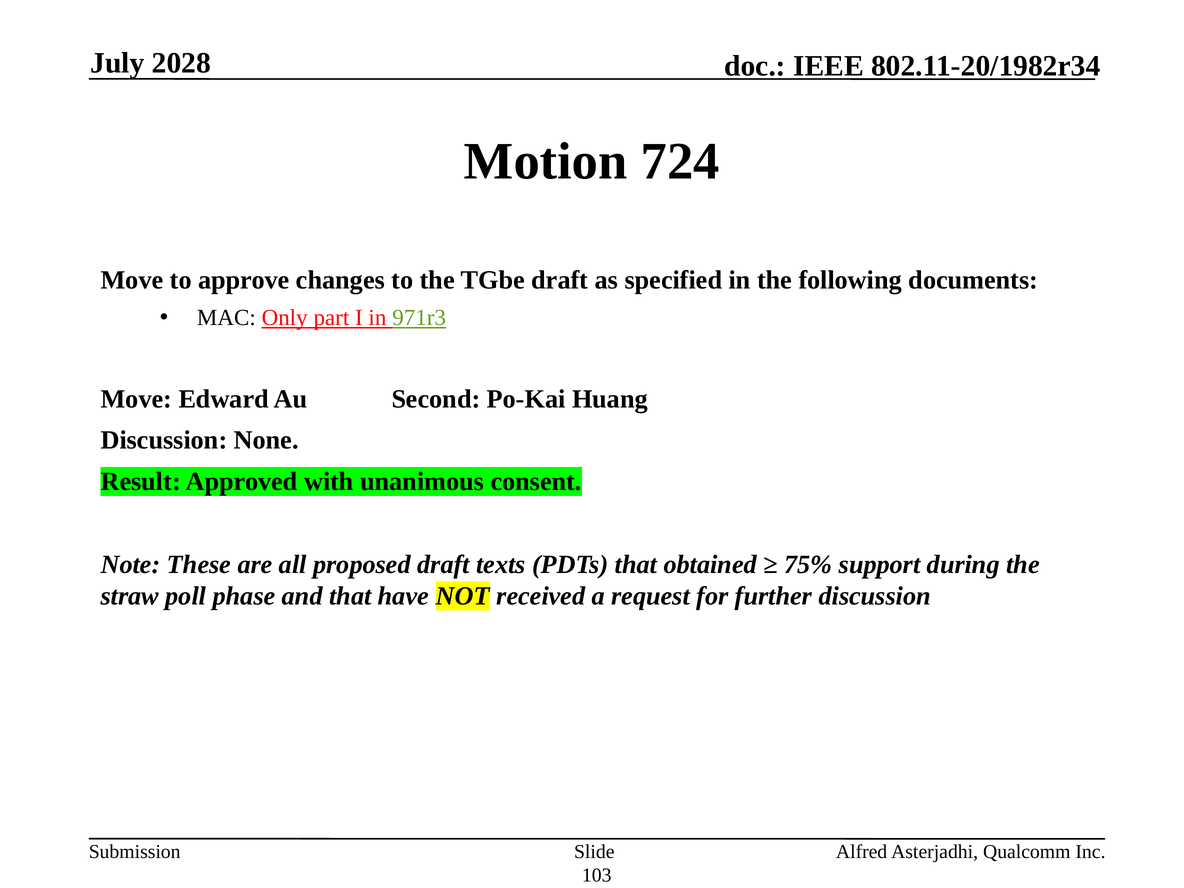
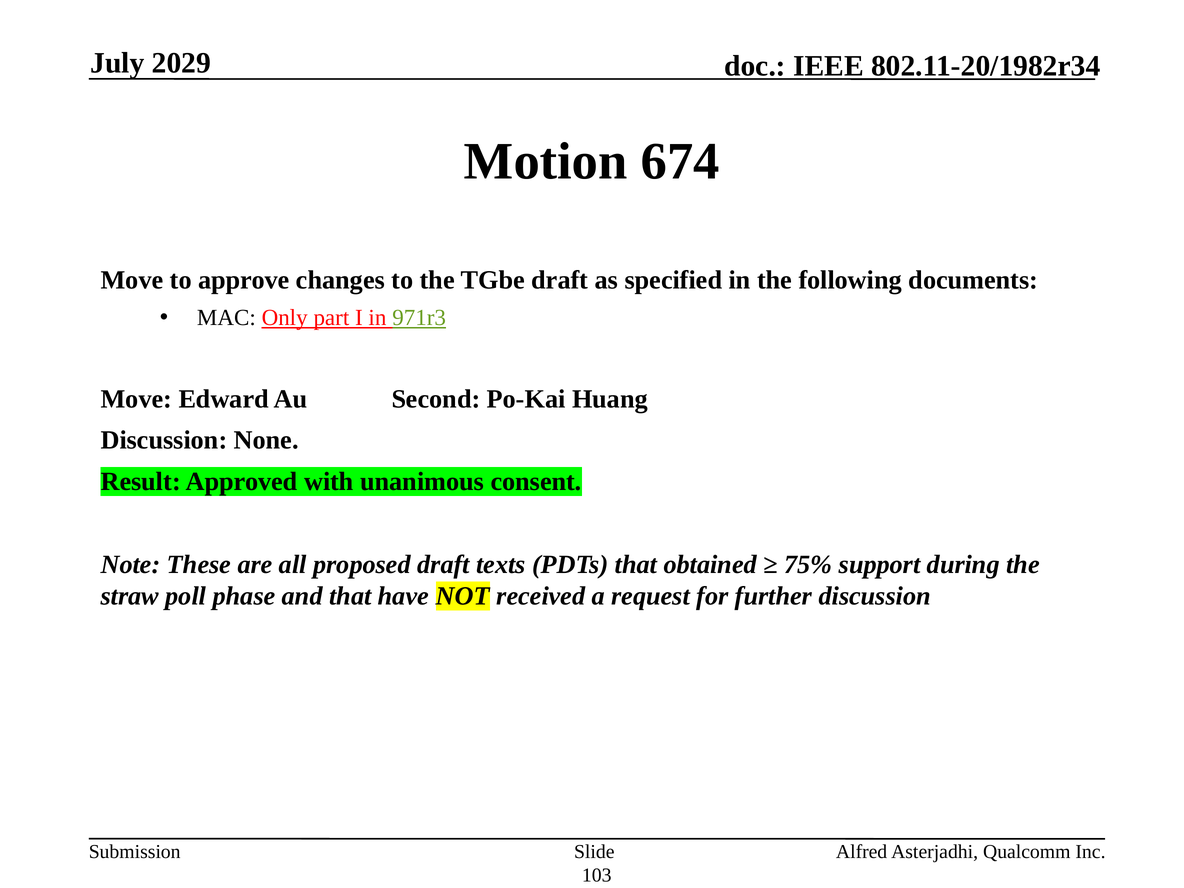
2028: 2028 -> 2029
724: 724 -> 674
